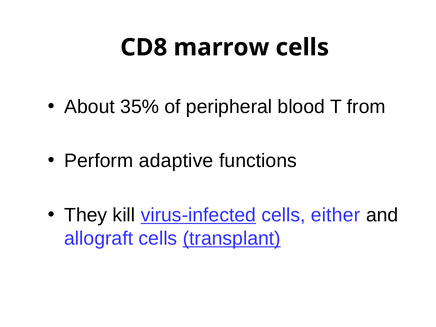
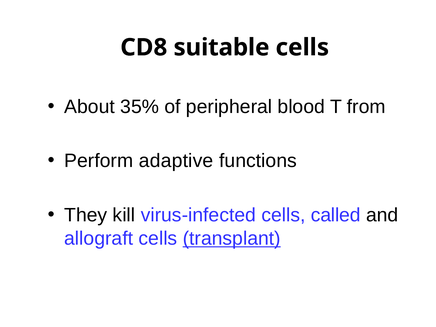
marrow: marrow -> suitable
virus-infected underline: present -> none
either: either -> called
